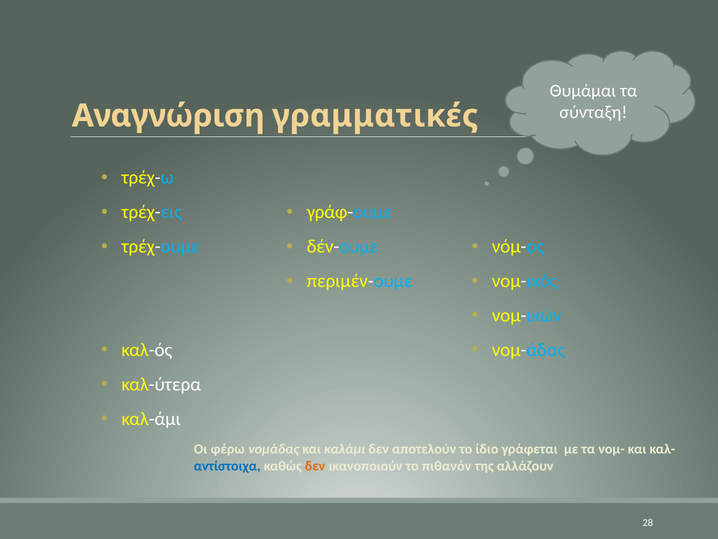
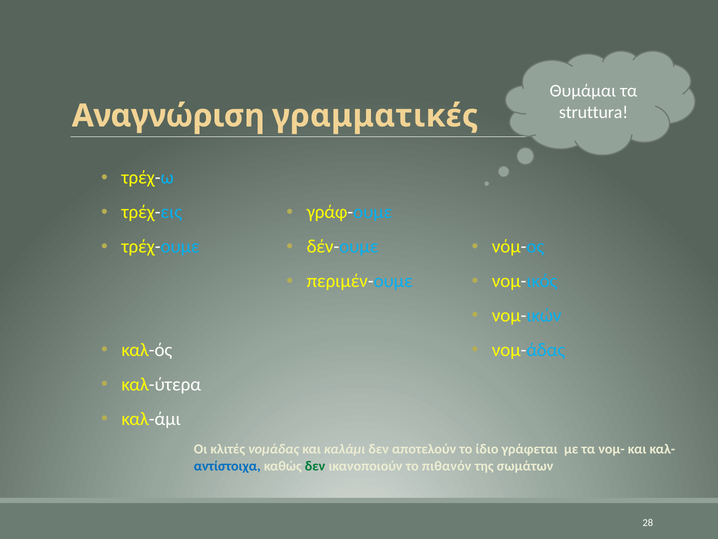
σύνταξη: σύνταξη -> struttura
φέρω: φέρω -> κλιτές
δεν at (315, 465) colour: orange -> green
αλλάζουν: αλλάζουν -> σωμάτων
